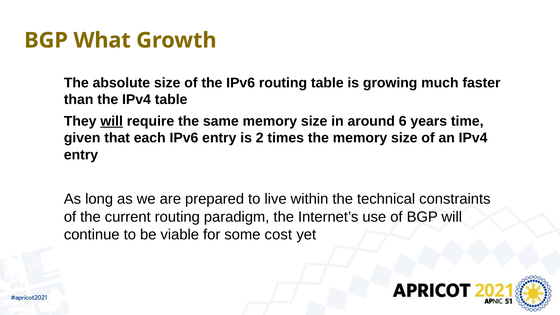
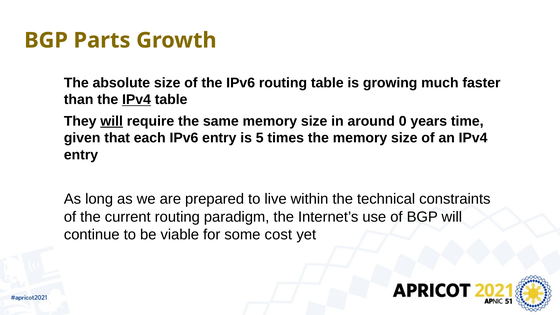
What: What -> Parts
IPv4 at (137, 100) underline: none -> present
6: 6 -> 0
2: 2 -> 5
